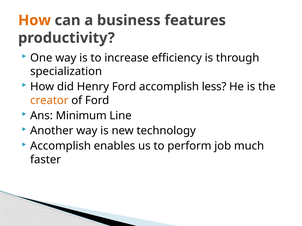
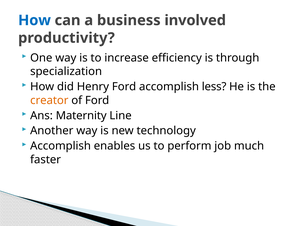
How at (34, 20) colour: orange -> blue
features: features -> involved
Minimum: Minimum -> Maternity
